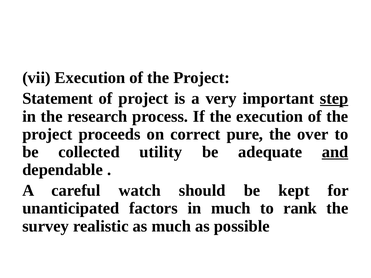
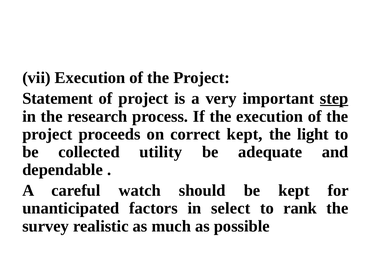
correct pure: pure -> kept
over: over -> light
and underline: present -> none
in much: much -> select
